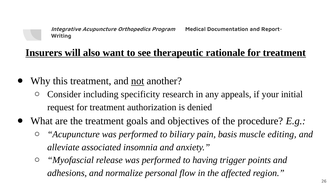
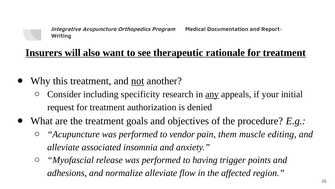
any underline: none -> present
biliary: biliary -> vendor
basis: basis -> them
normalize personal: personal -> alleviate
